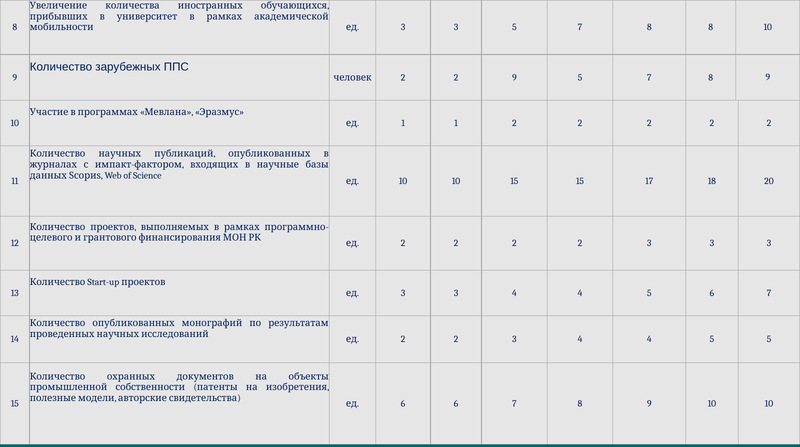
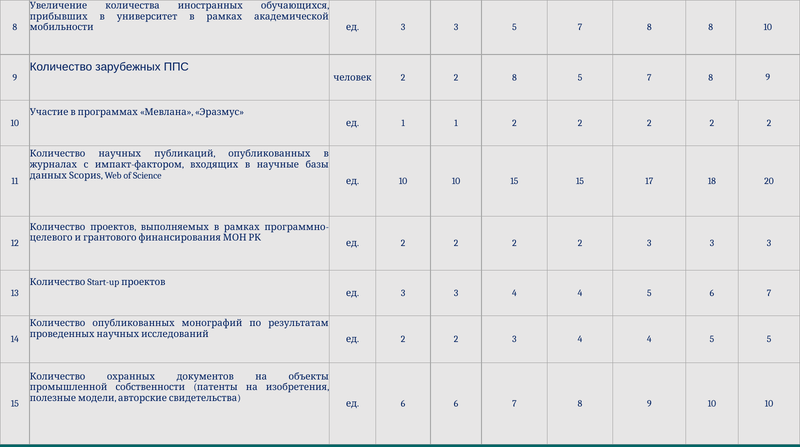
2 9: 9 -> 8
